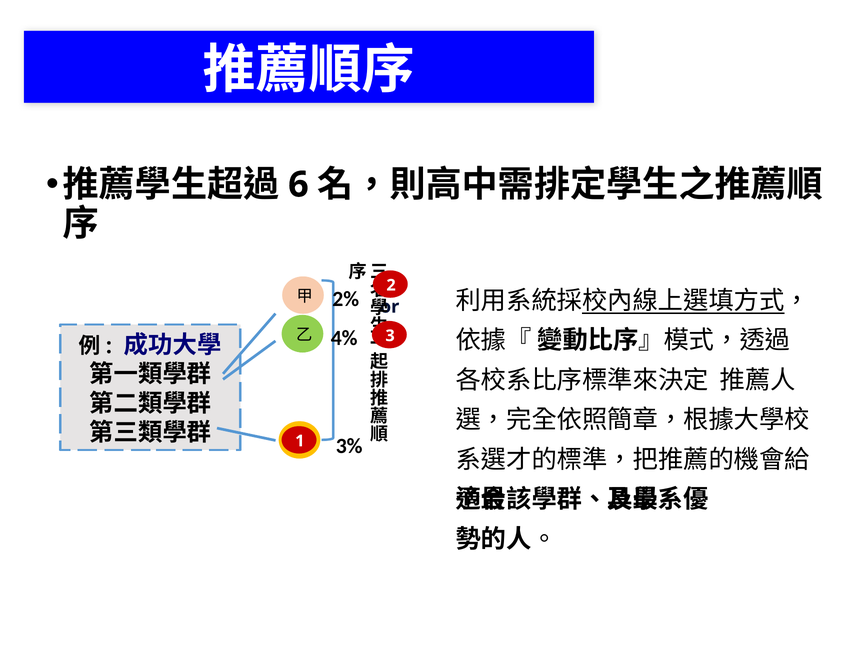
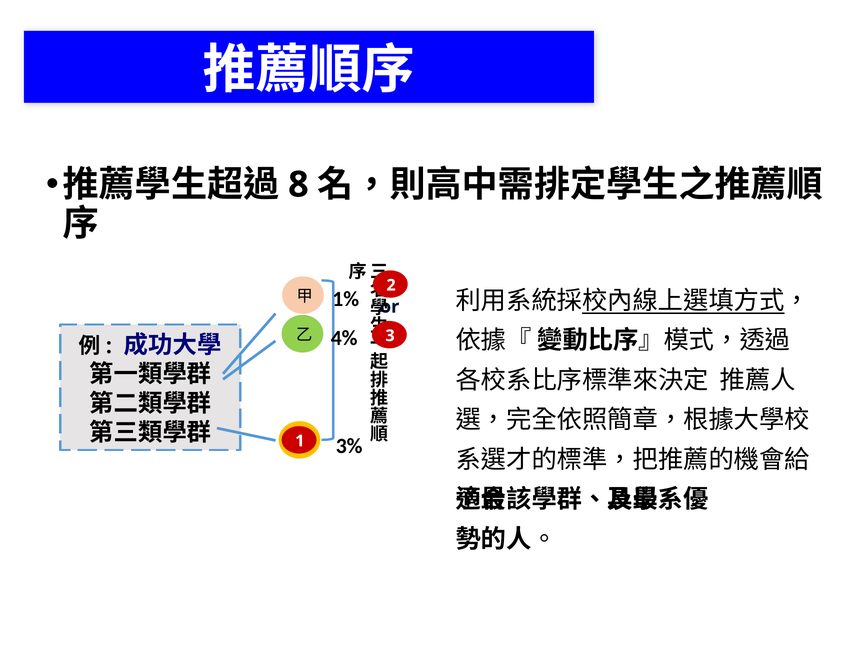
6: 6 -> 8
2%: 2% -> 1%
